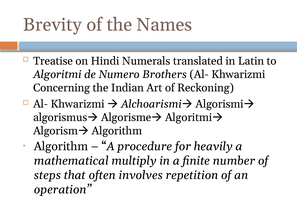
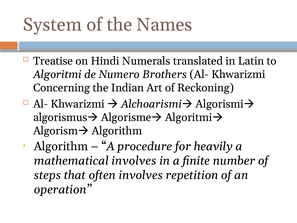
Brevity: Brevity -> System
mathematical multiply: multiply -> involves
